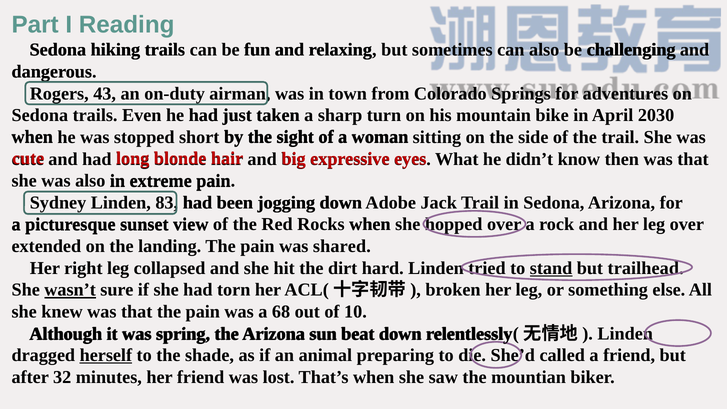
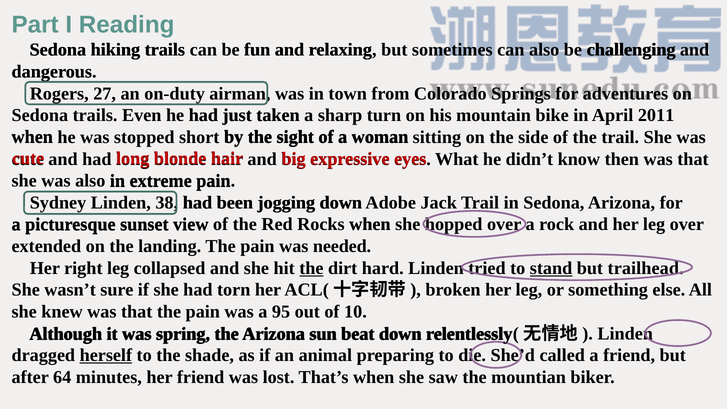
43: 43 -> 27
2030: 2030 -> 2011
83: 83 -> 38
shared: shared -> needed
the at (311, 268) underline: none -> present
wasn’t underline: present -> none
68: 68 -> 95
32: 32 -> 64
